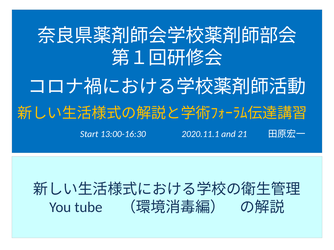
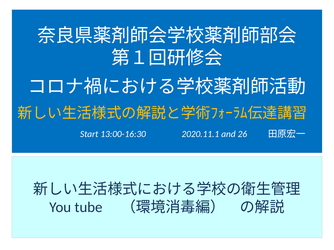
21: 21 -> 26
